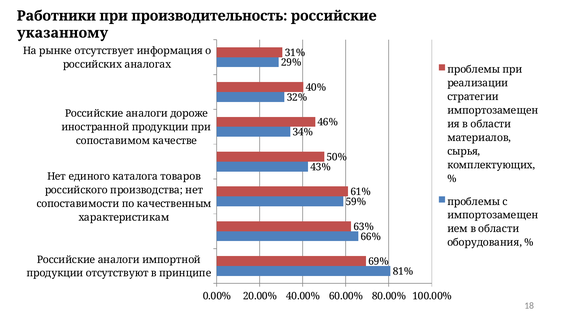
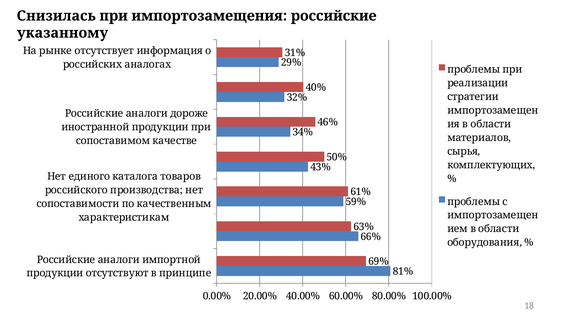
Работники: Работники -> Снизилась
производительность: производительность -> импортозамещения
